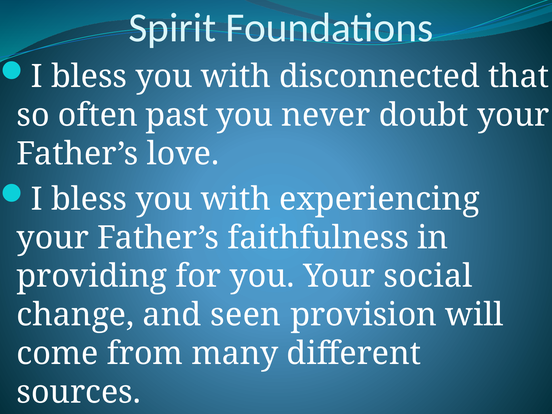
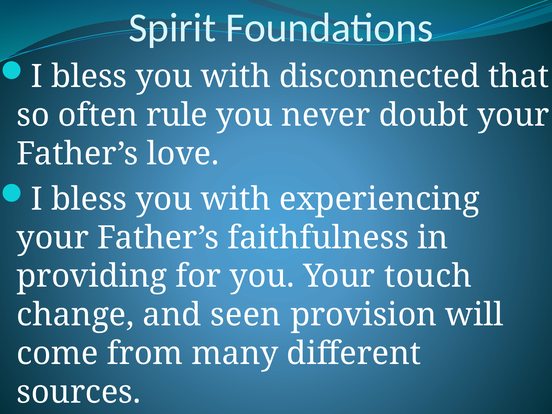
past: past -> rule
social: social -> touch
